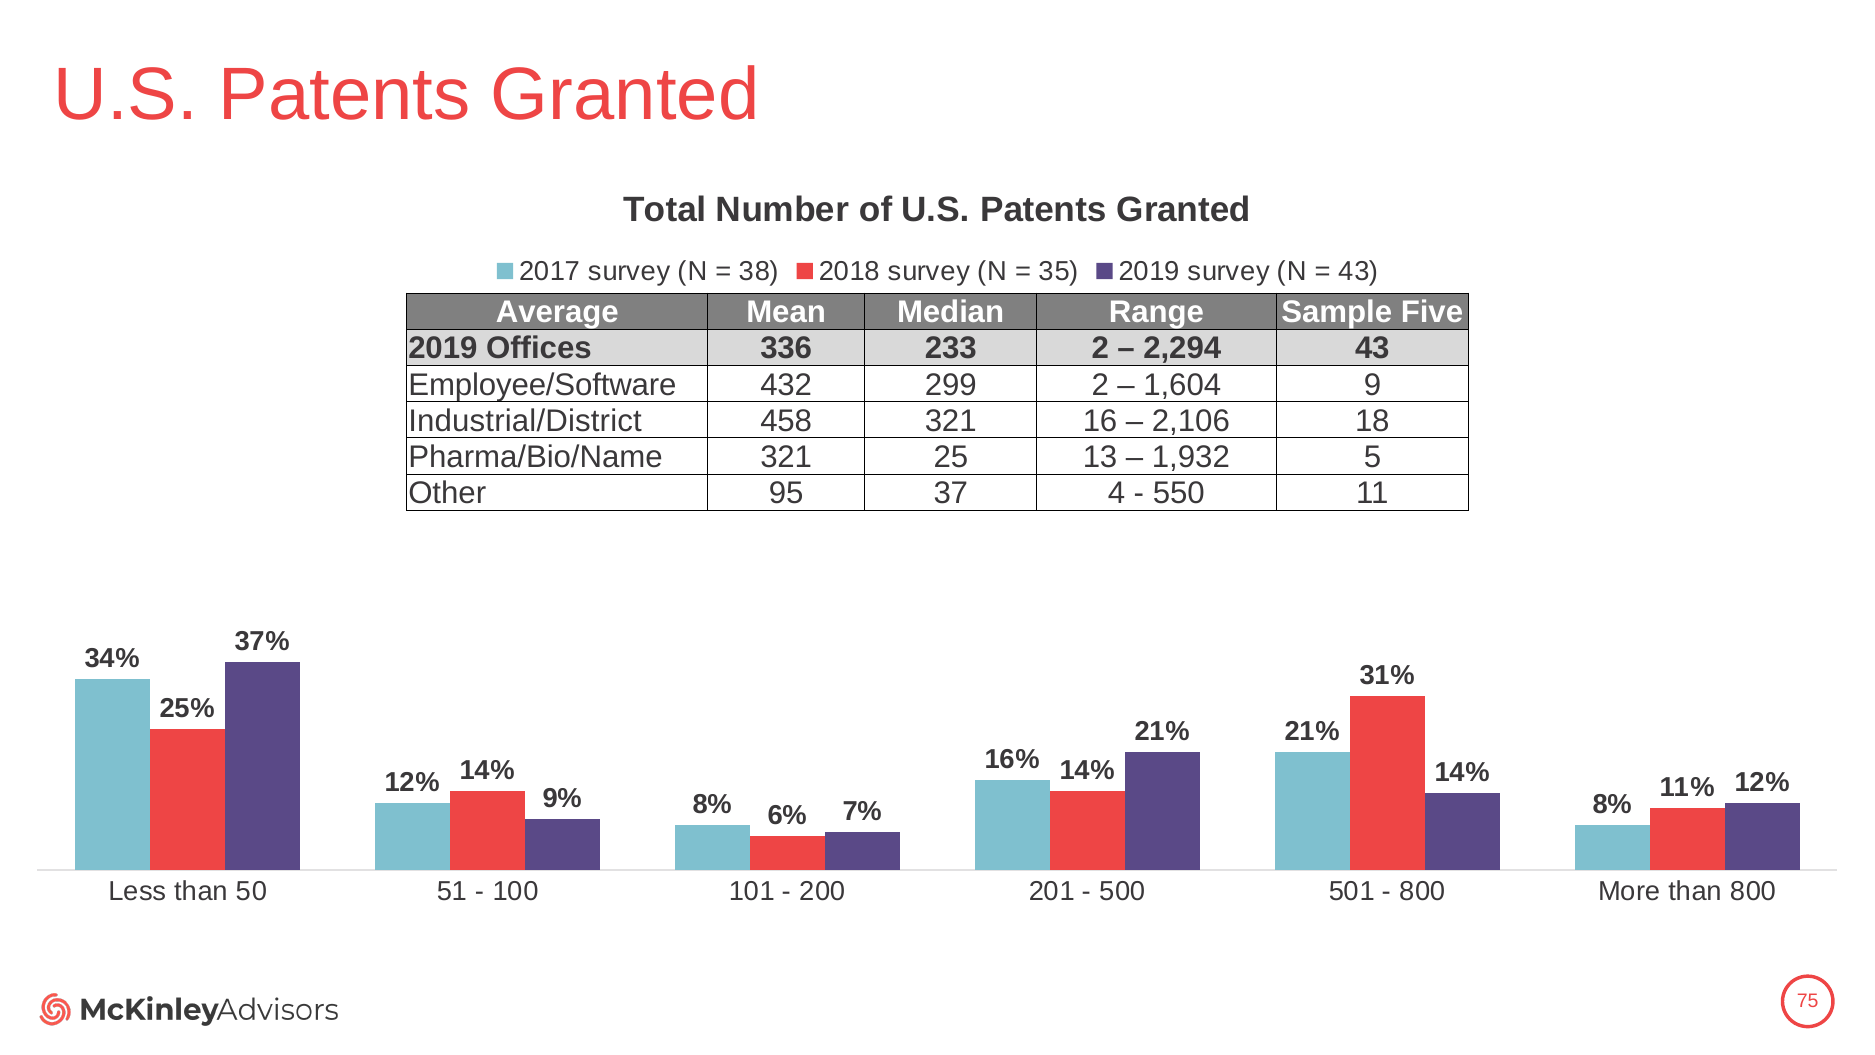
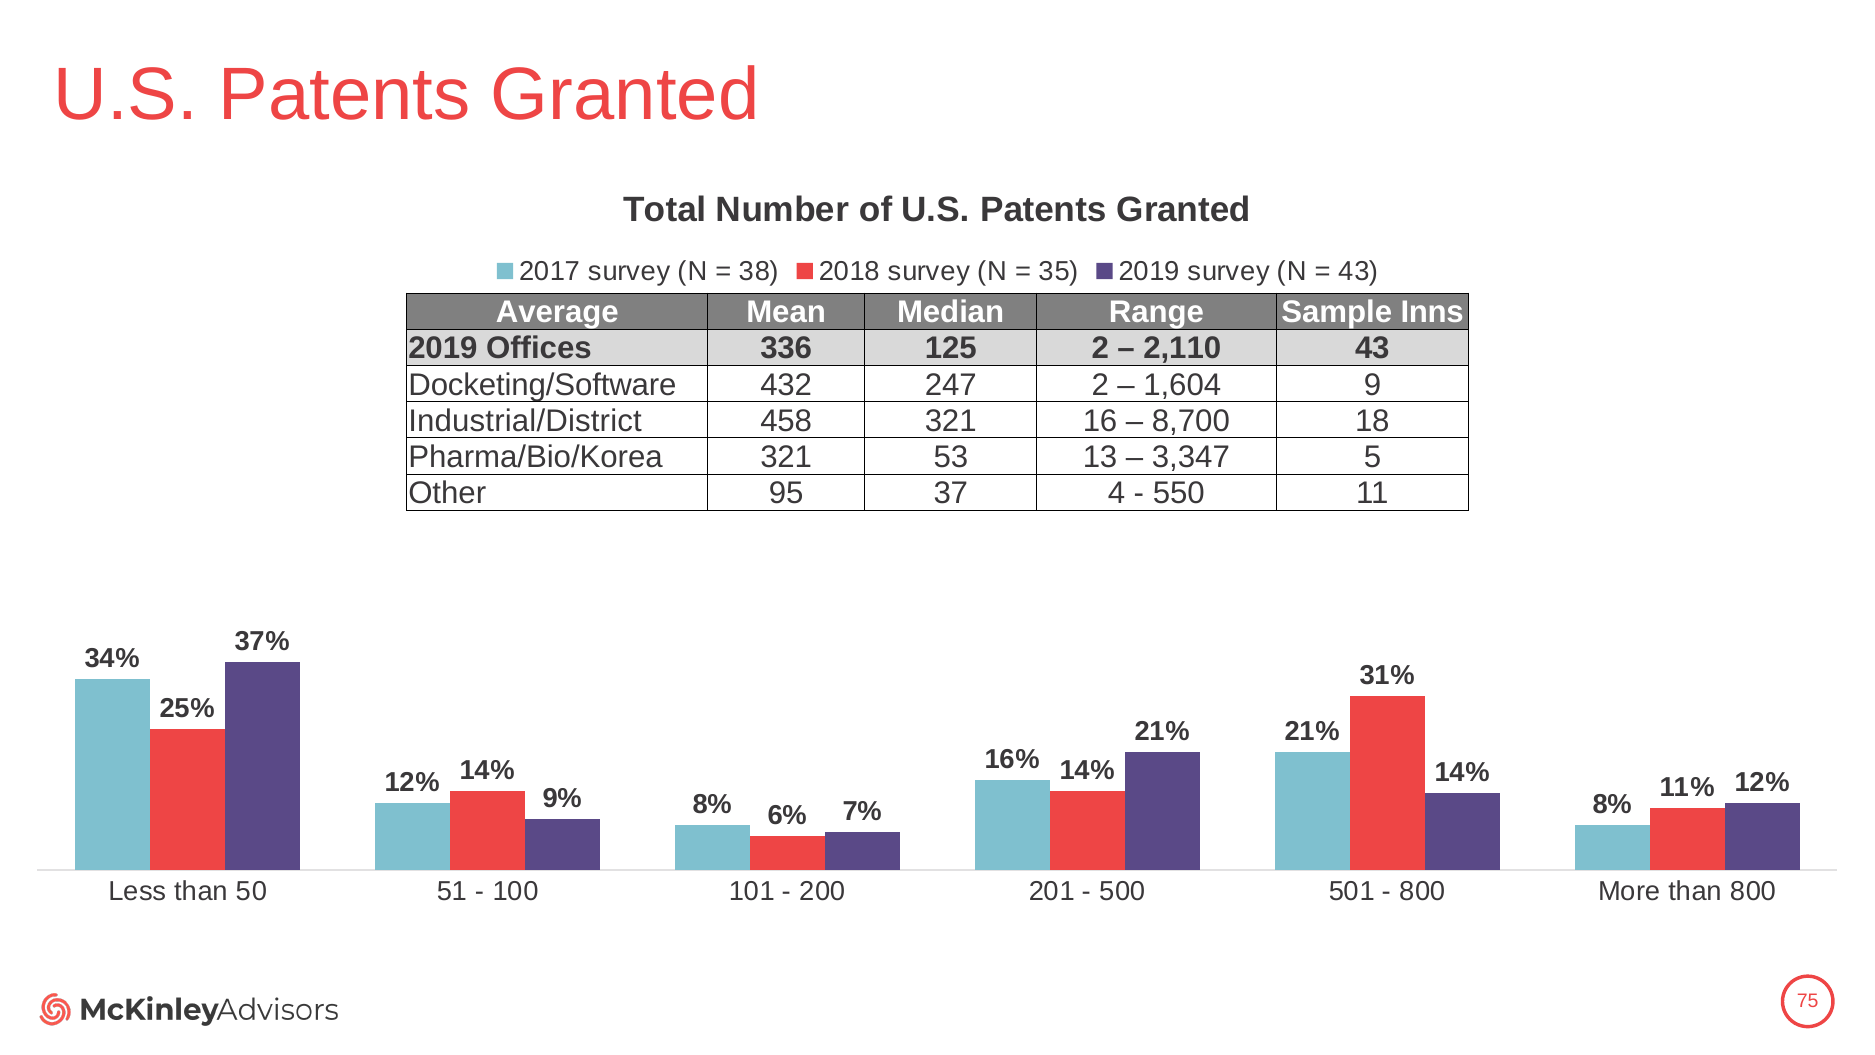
Five: Five -> Inns
233: 233 -> 125
2,294: 2,294 -> 2,110
Employee/Software: Employee/Software -> Docketing/Software
299: 299 -> 247
2,106: 2,106 -> 8,700
Pharma/Bio/Name: Pharma/Bio/Name -> Pharma/Bio/Korea
25: 25 -> 53
1,932: 1,932 -> 3,347
